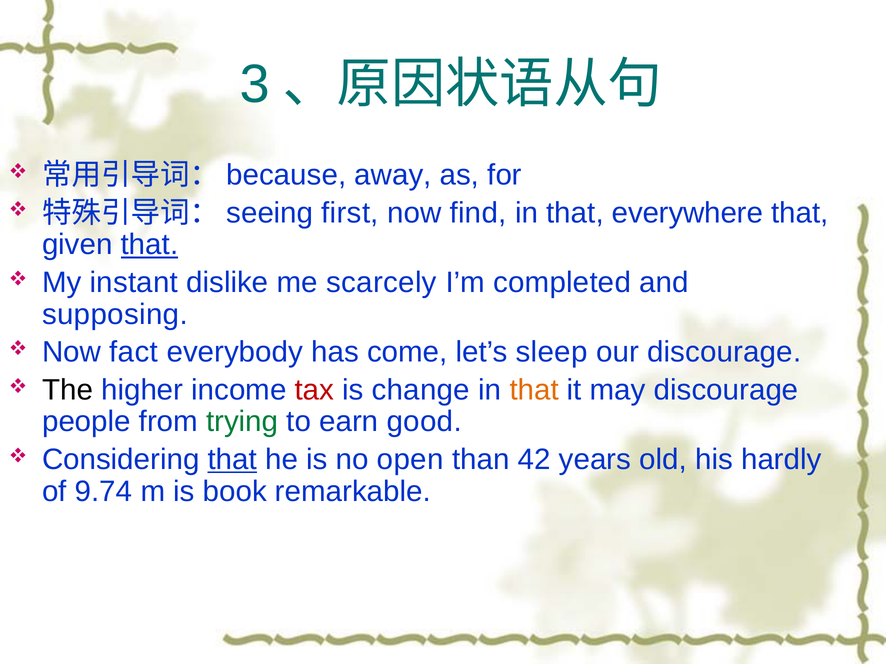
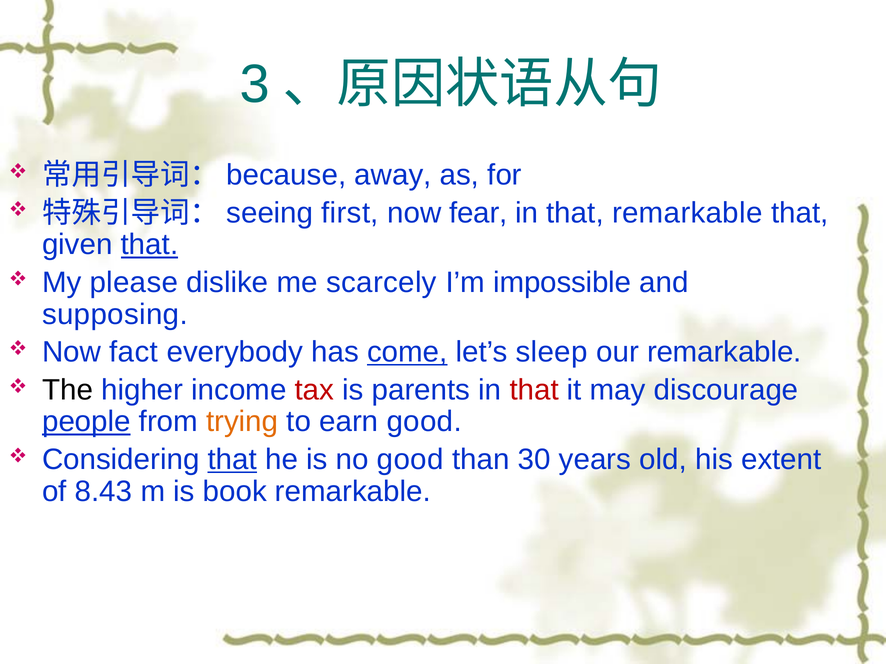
find: find -> fear
that everywhere: everywhere -> remarkable
instant: instant -> please
completed: completed -> impossible
come underline: none -> present
our discourage: discourage -> remarkable
change: change -> parents
that at (534, 390) colour: orange -> red
people underline: none -> present
trying colour: green -> orange
no open: open -> good
42: 42 -> 30
hardly: hardly -> extent
9.74: 9.74 -> 8.43
